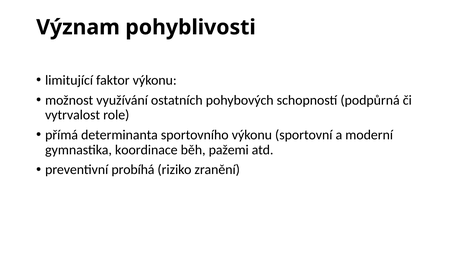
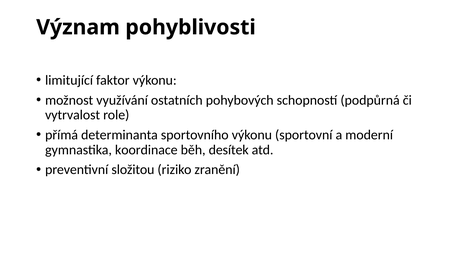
pažemi: pažemi -> desítek
probíhá: probíhá -> složitou
